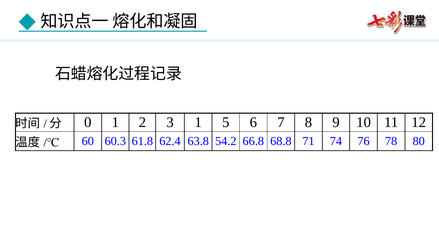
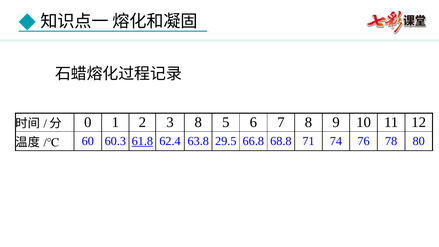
3 1: 1 -> 8
61.8 underline: none -> present
54.2: 54.2 -> 29.5
